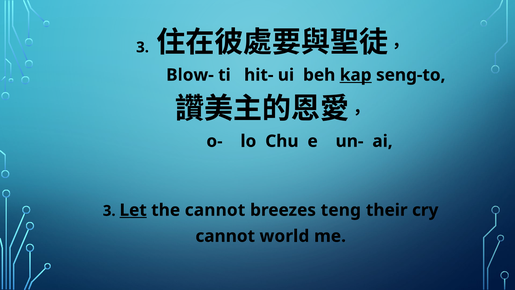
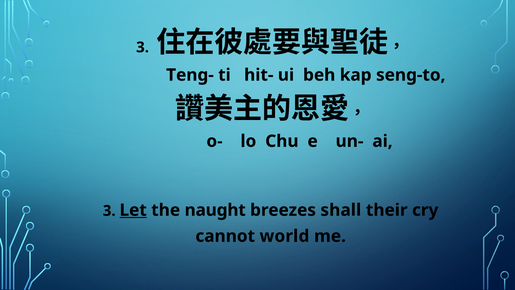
Blow-: Blow- -> Teng-
kap underline: present -> none
the cannot: cannot -> naught
teng: teng -> shall
